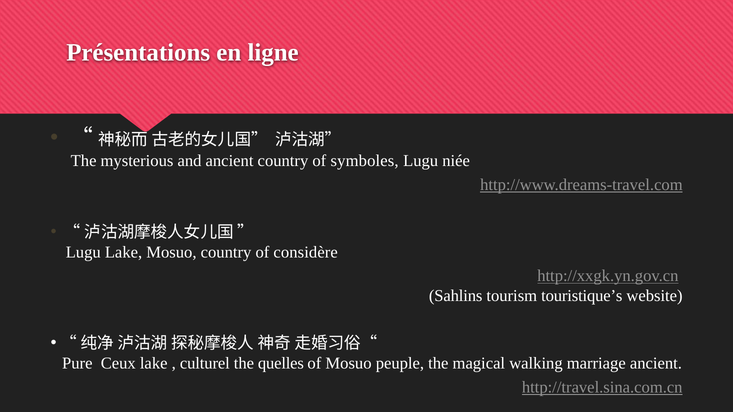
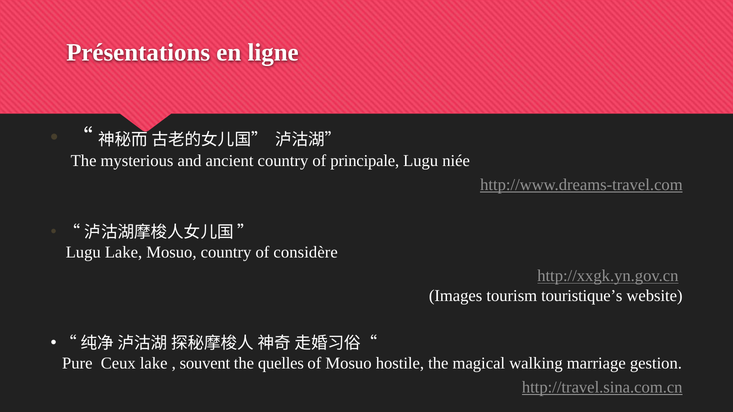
symboles: symboles -> principale
Sahlins: Sahlins -> Images
culturel: culturel -> souvent
peuple: peuple -> hostile
marriage ancient: ancient -> gestion
